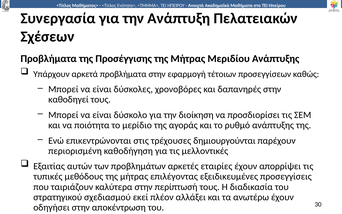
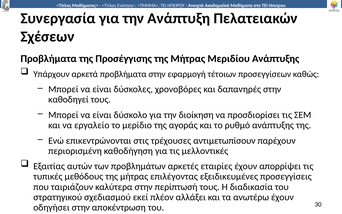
ποιότητα: ποιότητα -> εργαλείο
δημιουργούνται: δημιουργούνται -> αντιμετωπίσουν
